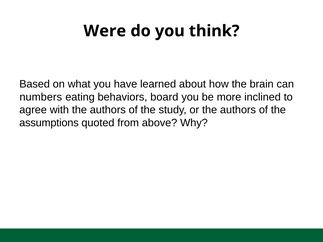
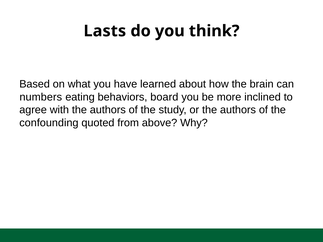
Were: Were -> Lasts
assumptions: assumptions -> confounding
